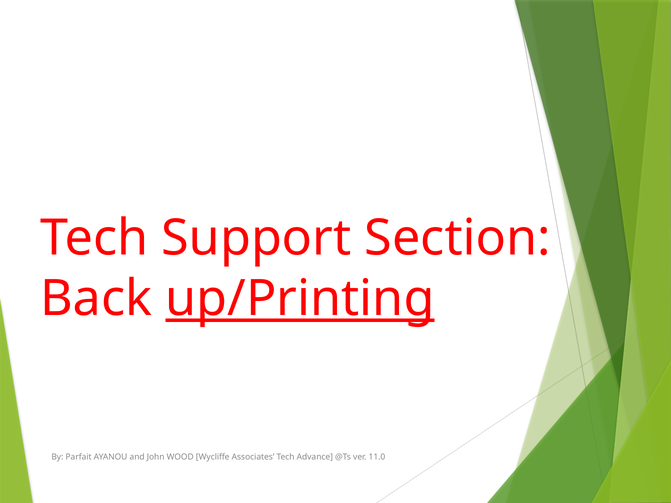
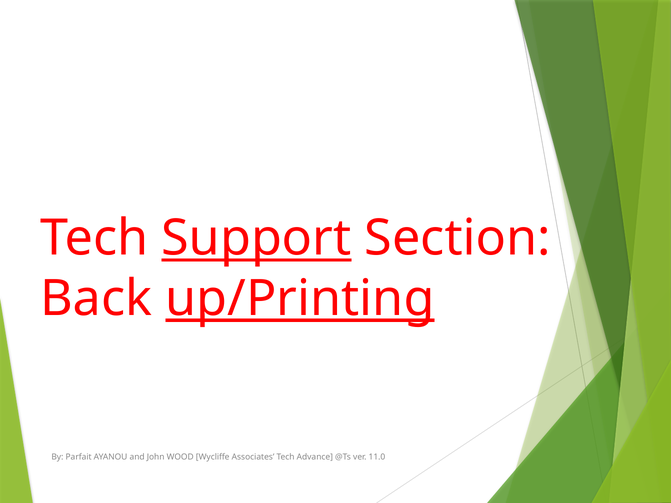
Support underline: none -> present
